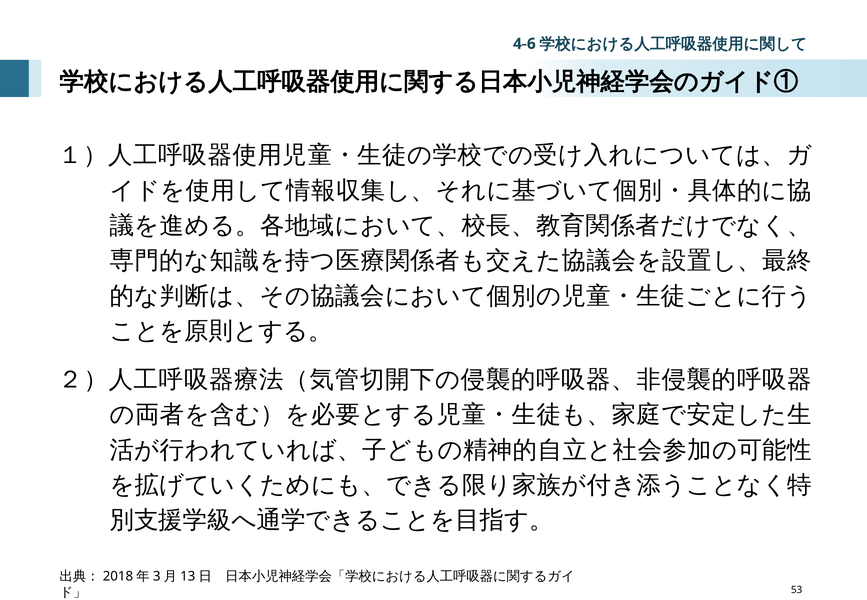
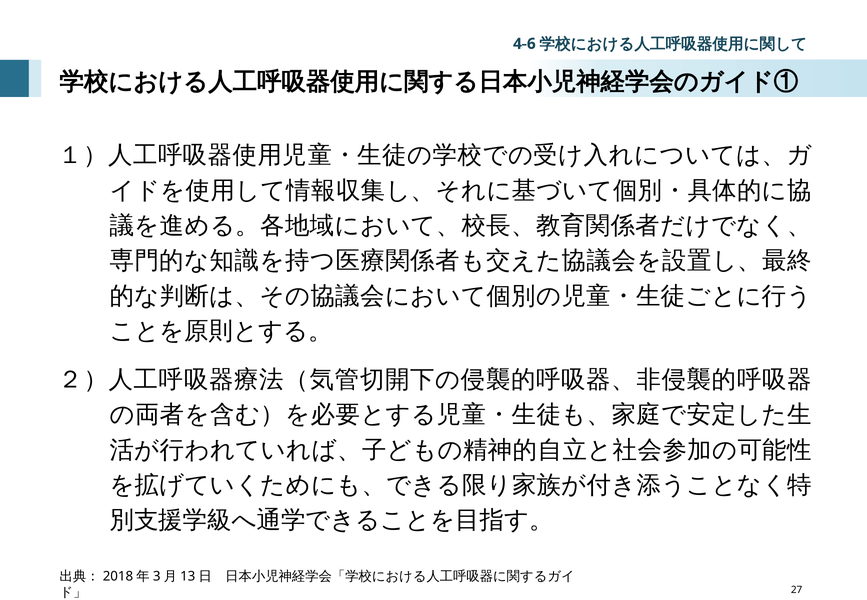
53: 53 -> 27
